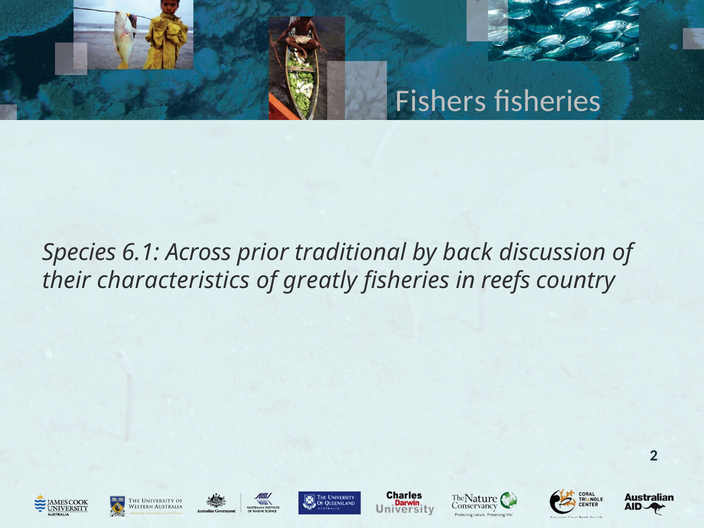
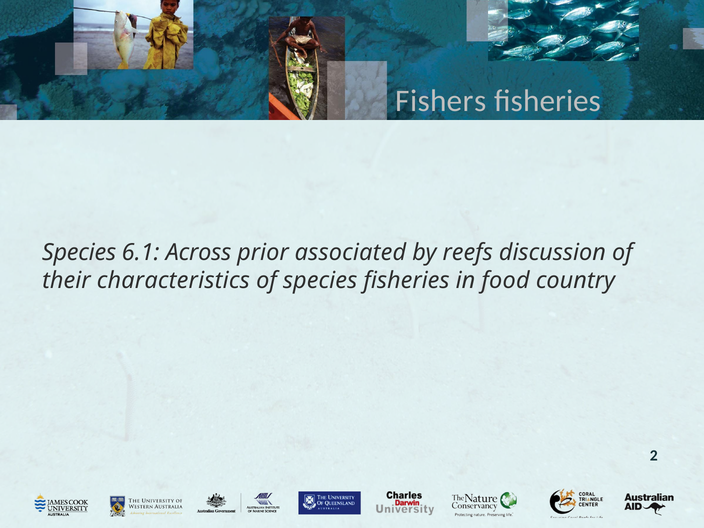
traditional: traditional -> associated
back: back -> reefs
of greatly: greatly -> species
reefs: reefs -> food
